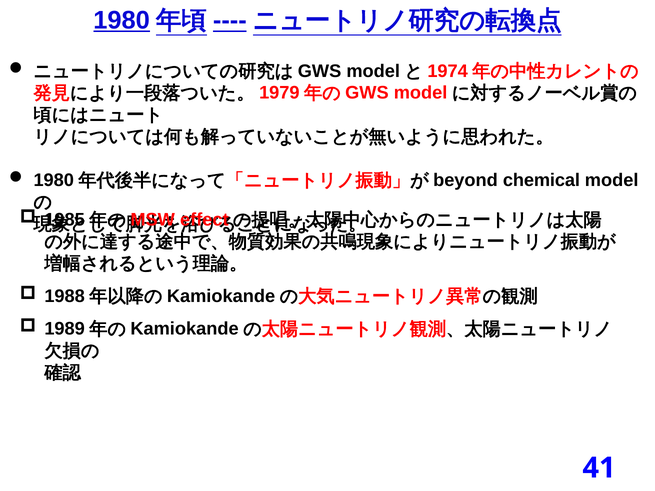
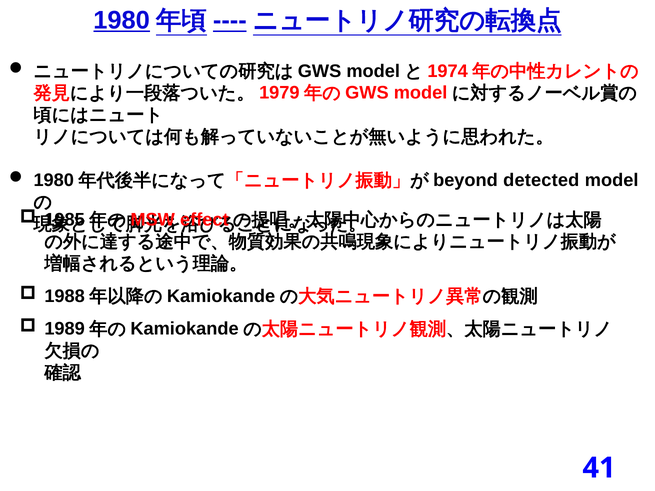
chemical: chemical -> detected
